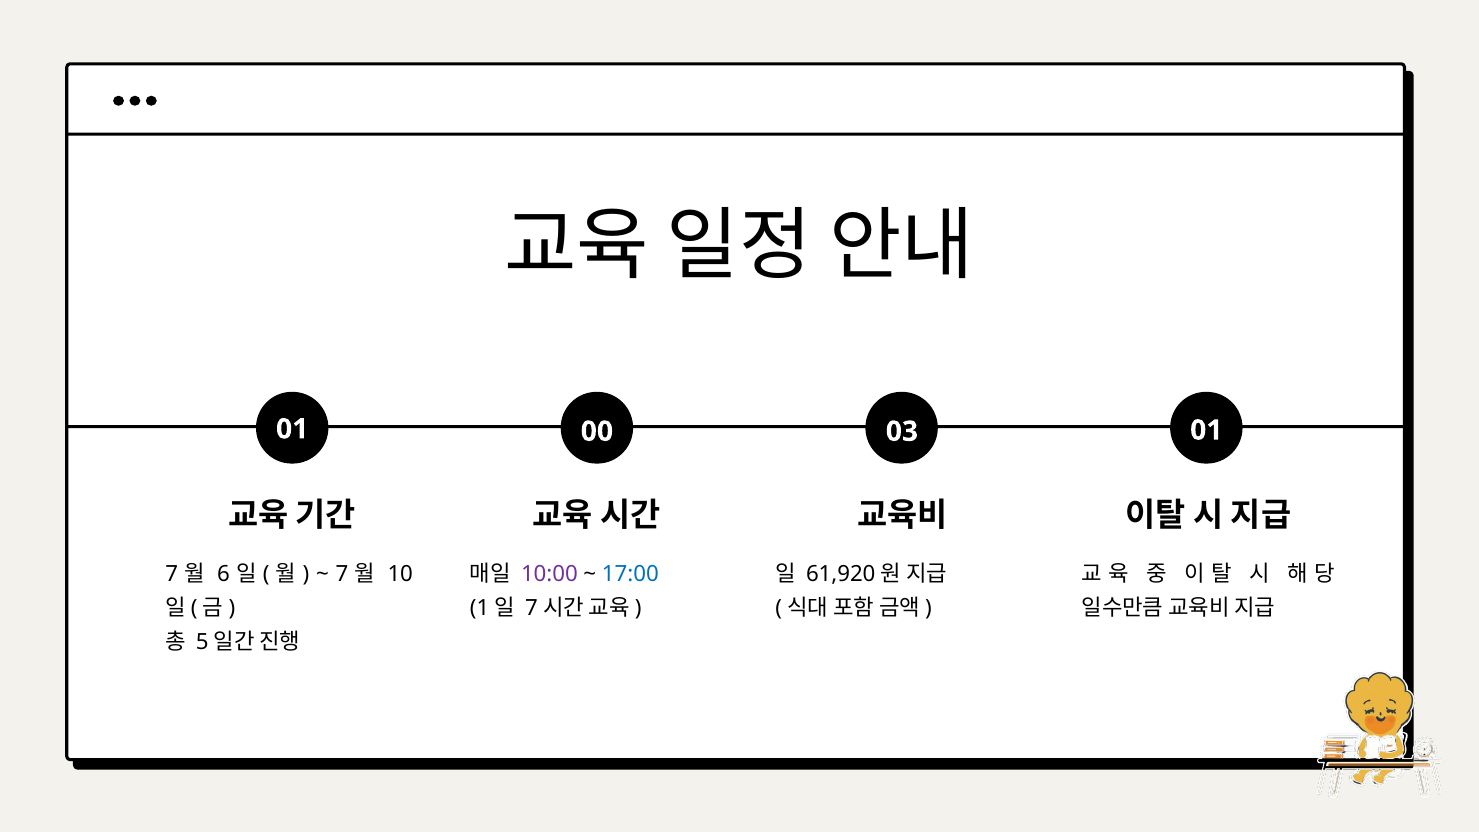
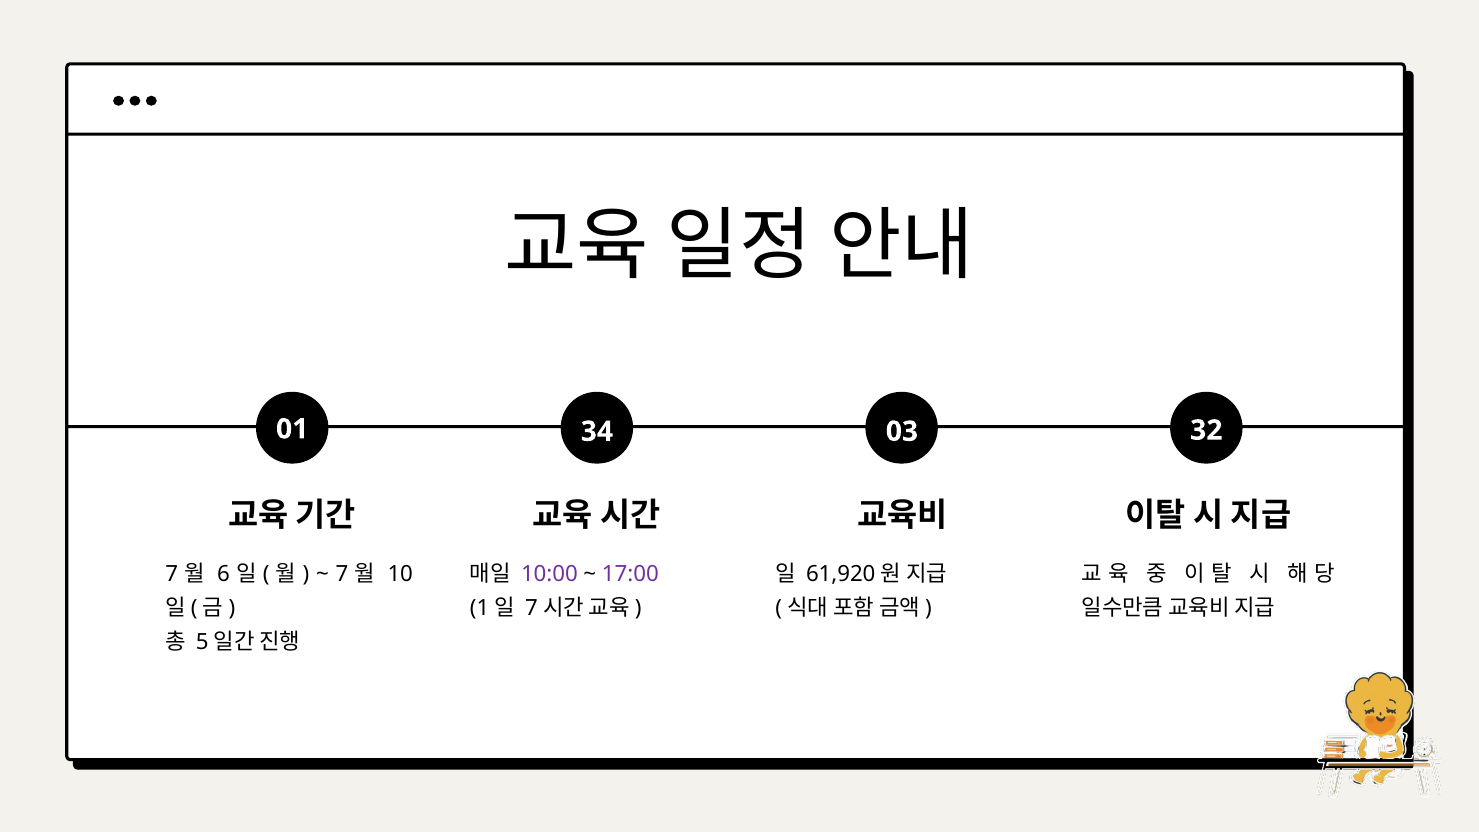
00: 00 -> 34
03 01: 01 -> 32
17:00 colour: blue -> purple
